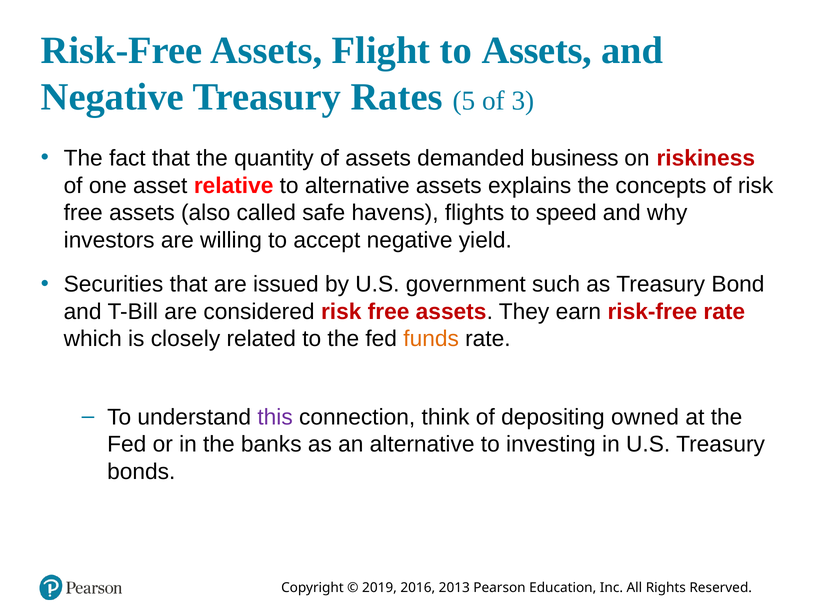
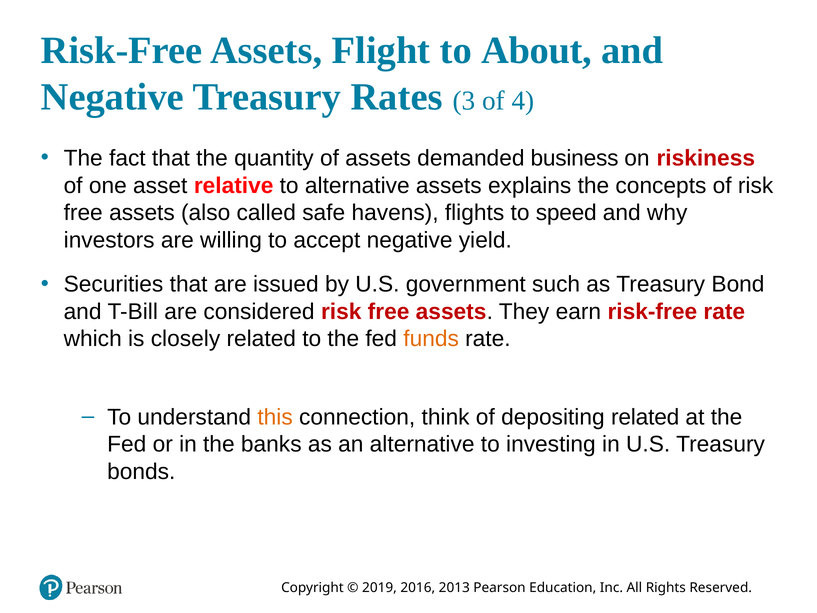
to Assets: Assets -> About
5: 5 -> 3
3: 3 -> 4
this colour: purple -> orange
depositing owned: owned -> related
